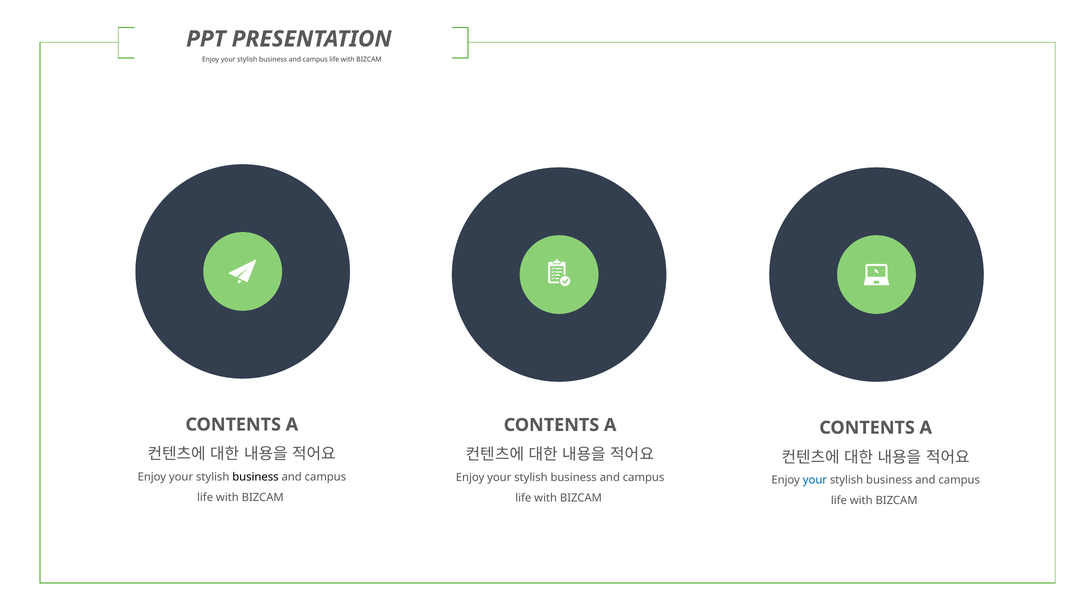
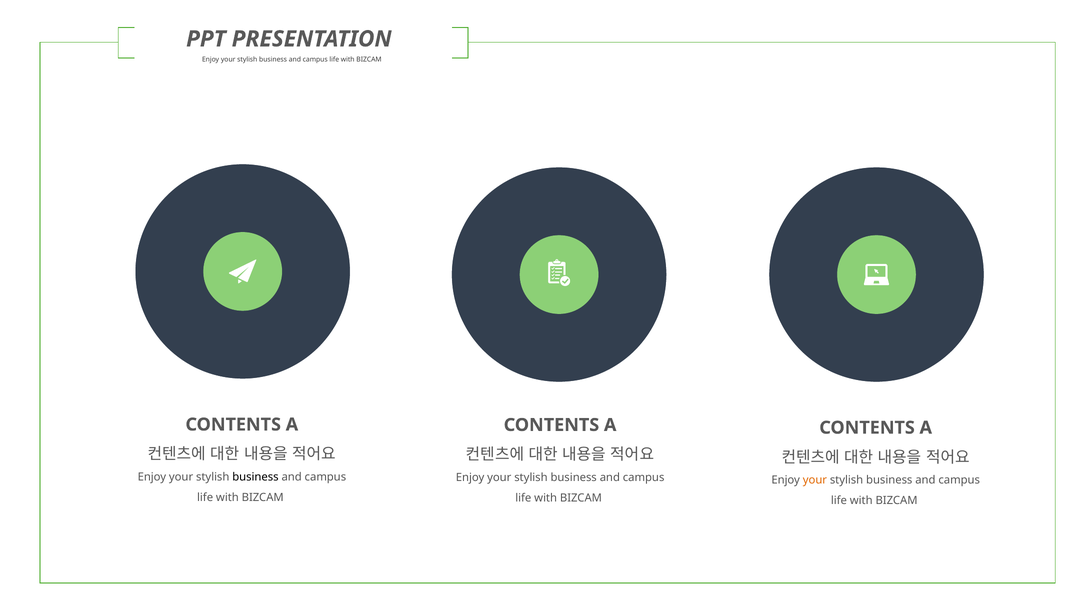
your at (815, 480) colour: blue -> orange
